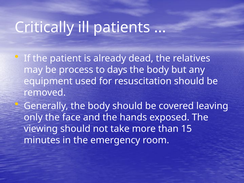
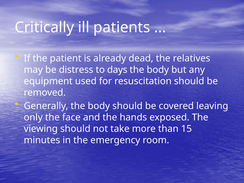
process: process -> distress
